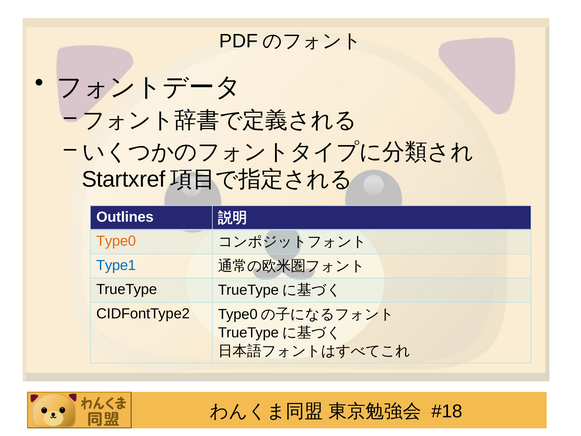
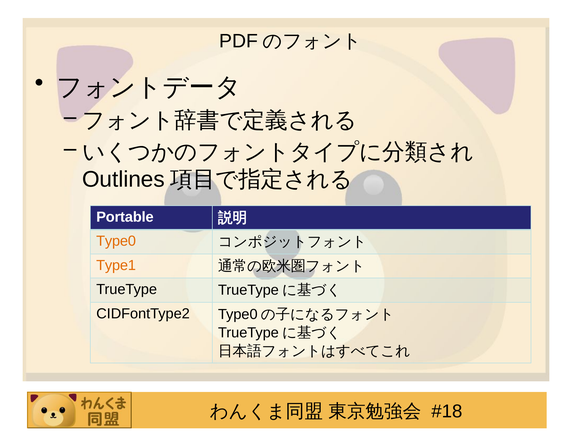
Startxref: Startxref -> Outlines
Outlines: Outlines -> Portable
Type1 colour: blue -> orange
